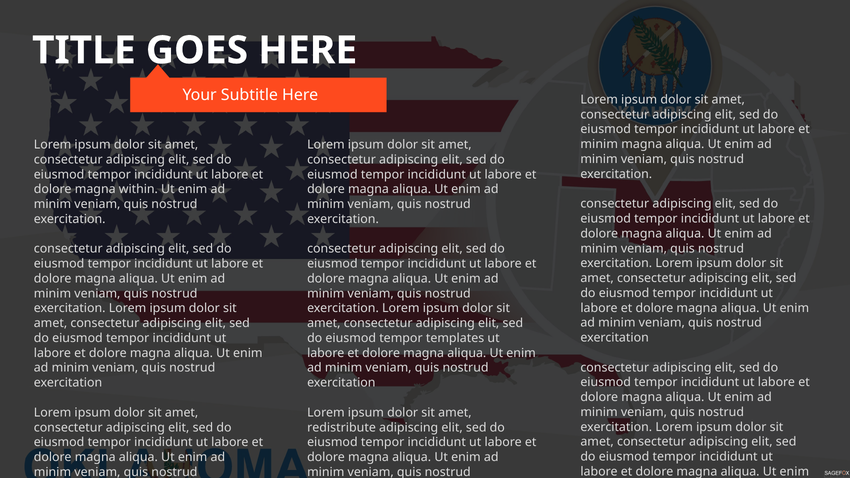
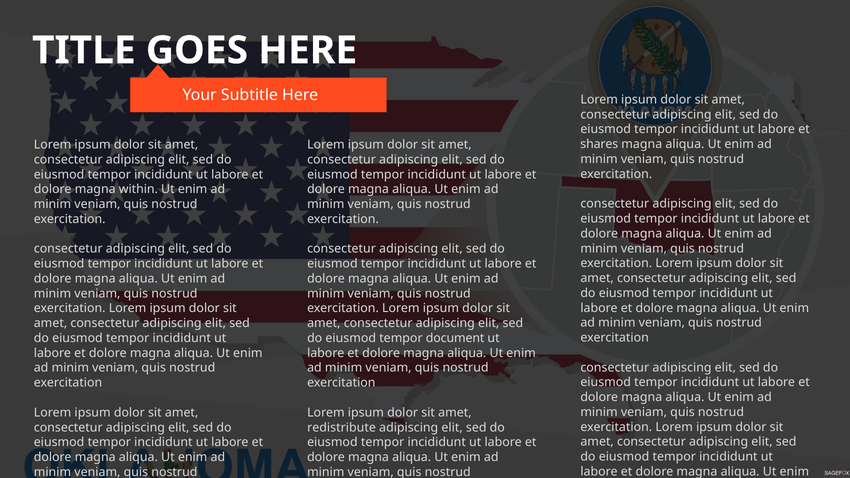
minim at (599, 144): minim -> shares
templates: templates -> document
